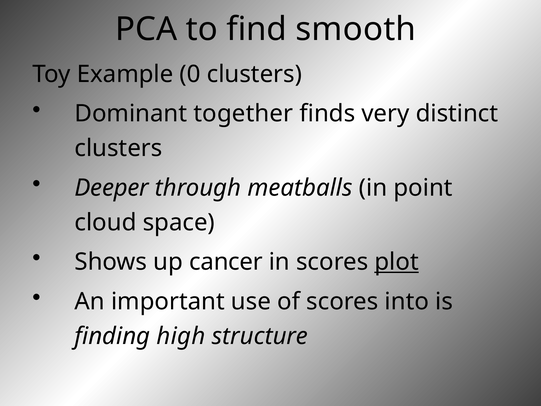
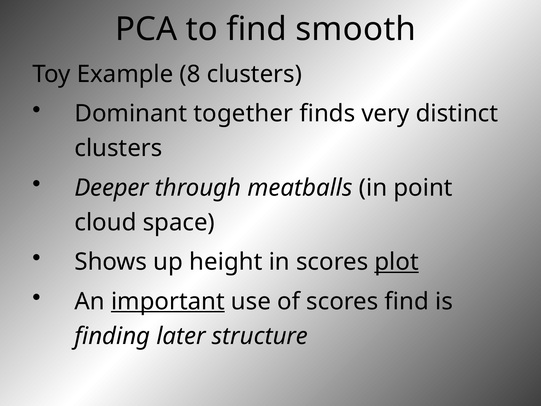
0: 0 -> 8
cancer: cancer -> height
important underline: none -> present
scores into: into -> find
high: high -> later
